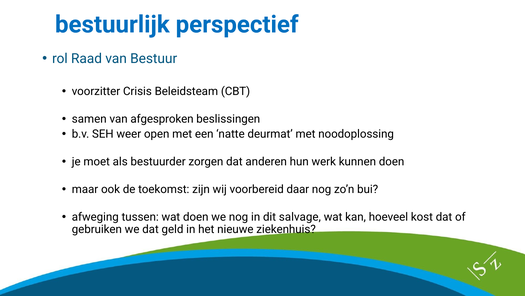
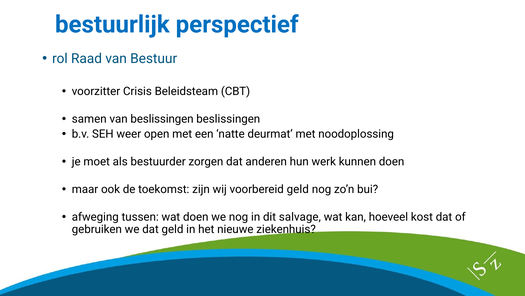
van afgesproken: afgesproken -> beslissingen
voorbereid daar: daar -> geld
